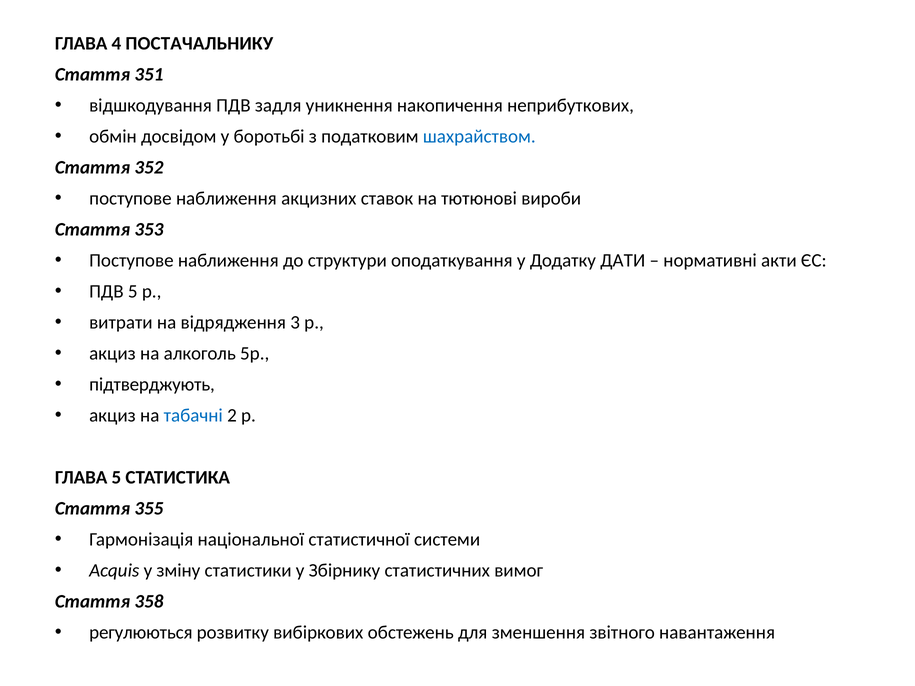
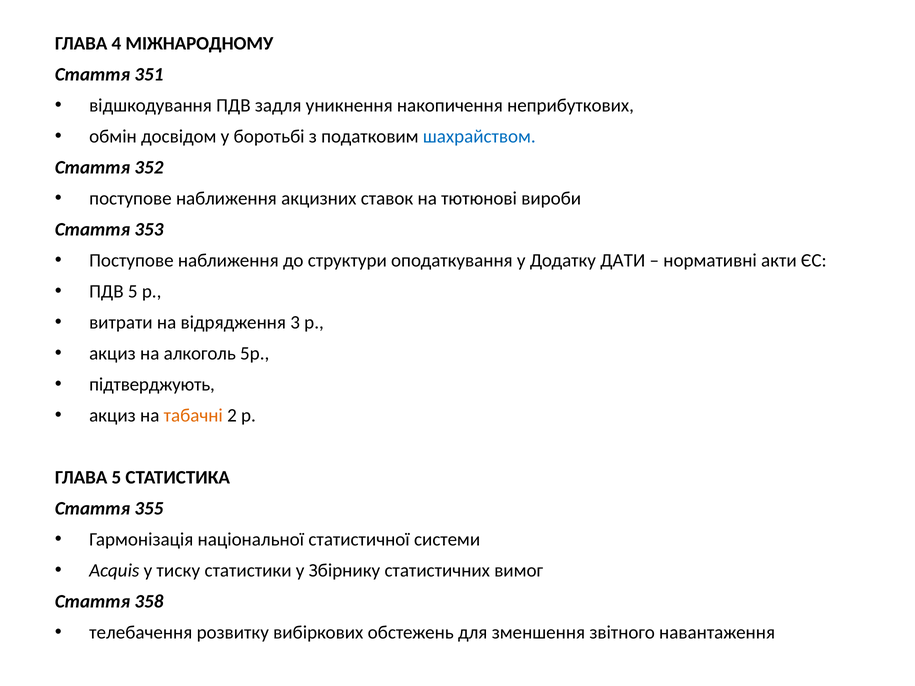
ПОСТАЧАЛЬНИКУ: ПОСТАЧАЛЬНИКУ -> МІЖНАРОДНОМУ
табачні colour: blue -> orange
зміну: зміну -> тиску
регулюються: регулюються -> телебачення
